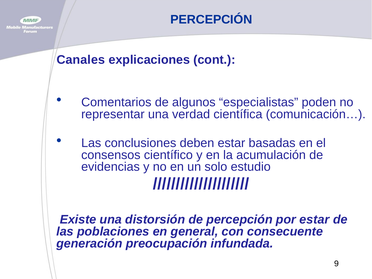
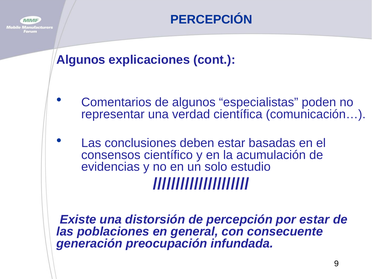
Canales at (81, 60): Canales -> Algunos
